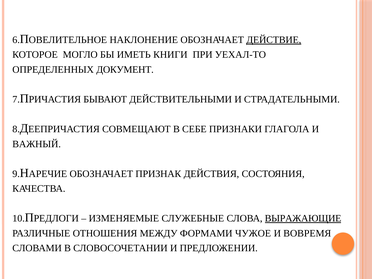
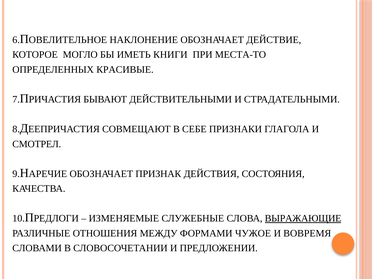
ДЕЙСТВИЕ underline: present -> none
УЕХАЛ-ТО: УЕХАЛ-ТО -> МЕСТА-ТО
ДОКУМЕНТ: ДОКУМЕНТ -> КРАСИВЫЕ
ВАЖНЫЙ: ВАЖНЫЙ -> СМОТРЕЛ
